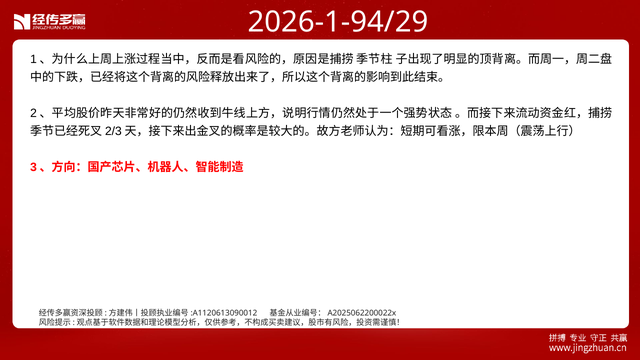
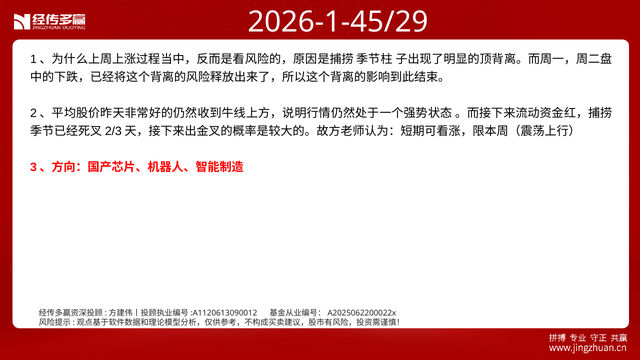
2026-1-94/29: 2026-1-94/29 -> 2026-1-45/29
